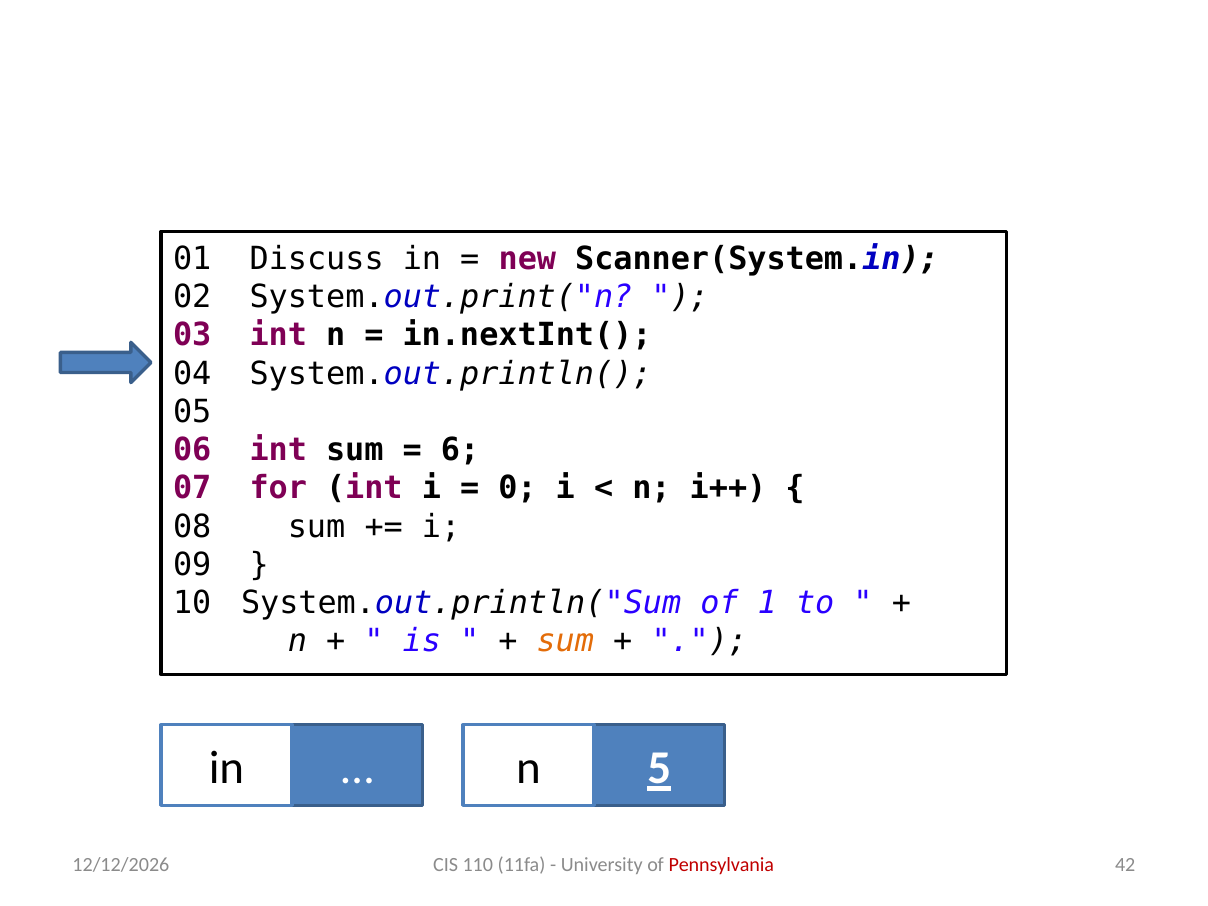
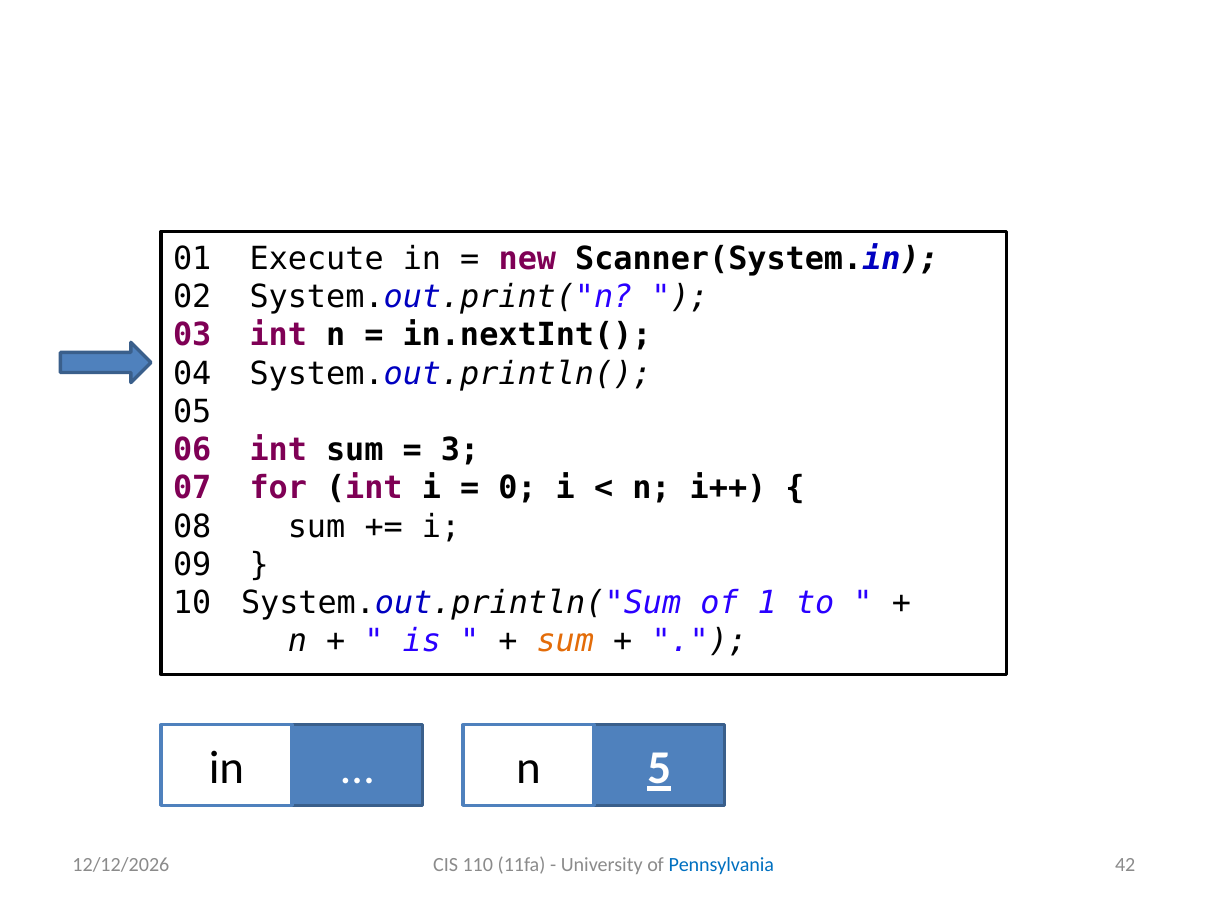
Discuss: Discuss -> Execute
6: 6 -> 3
Pennsylvania colour: red -> blue
